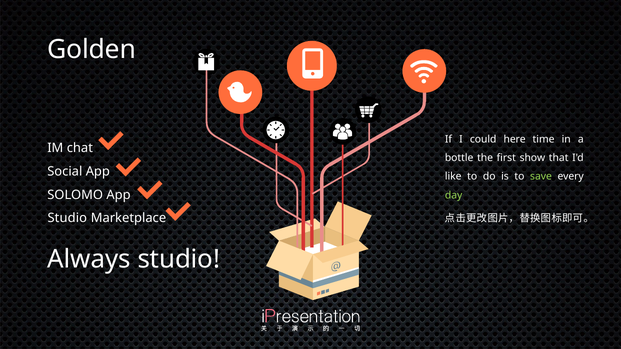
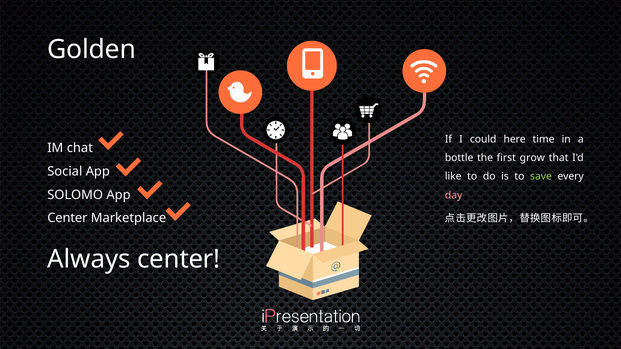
show: show -> grow
day colour: light green -> pink
Studio at (67, 218): Studio -> Center
Always studio: studio -> center
